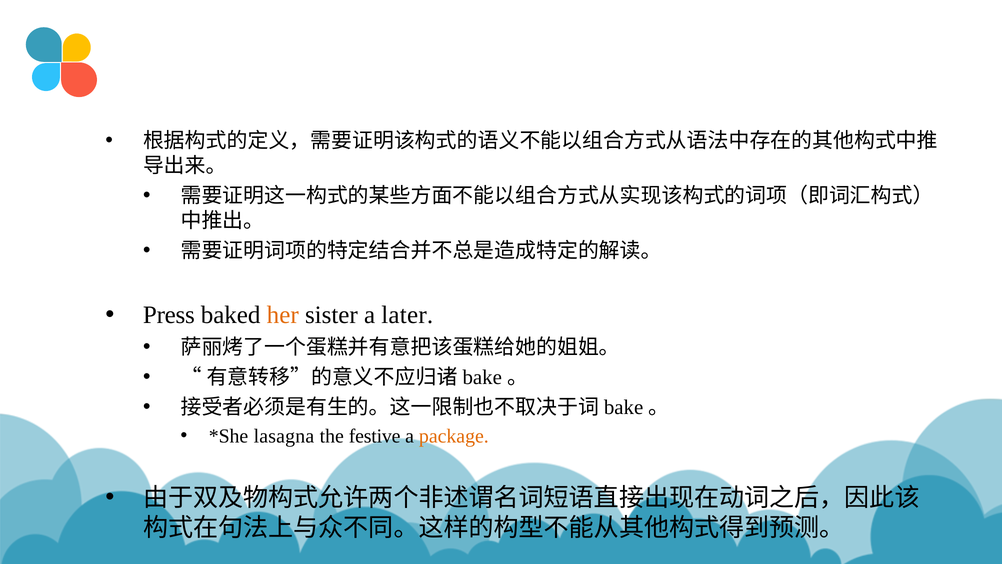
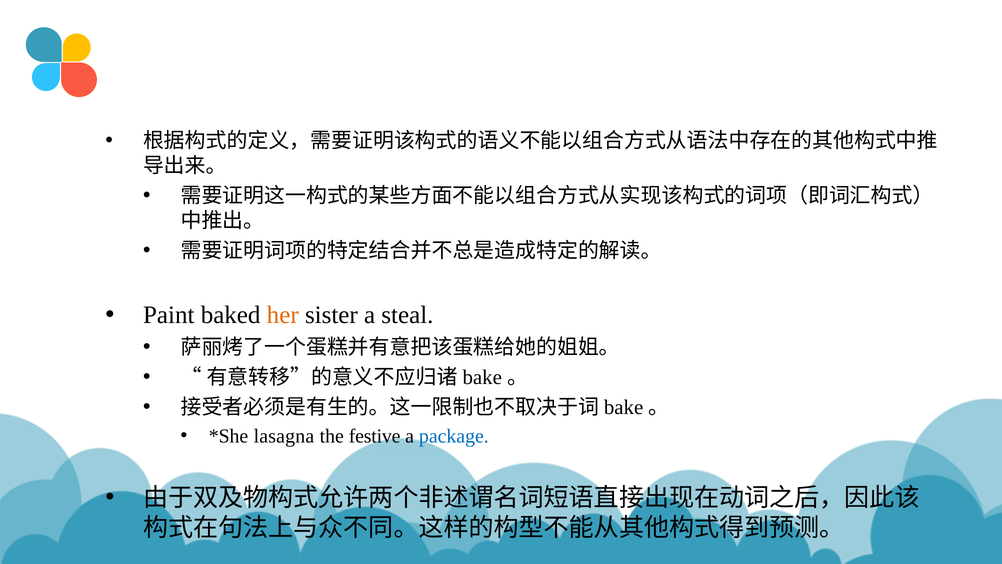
Press: Press -> Paint
later: later -> steal
package colour: orange -> blue
